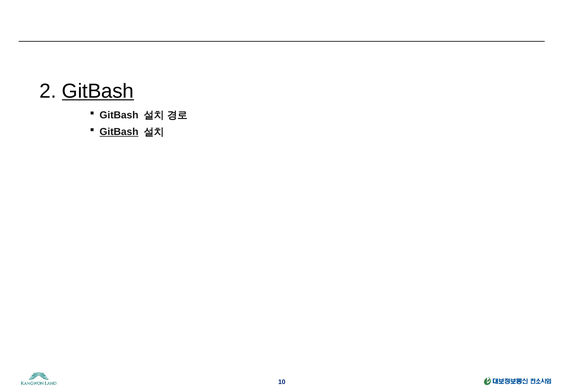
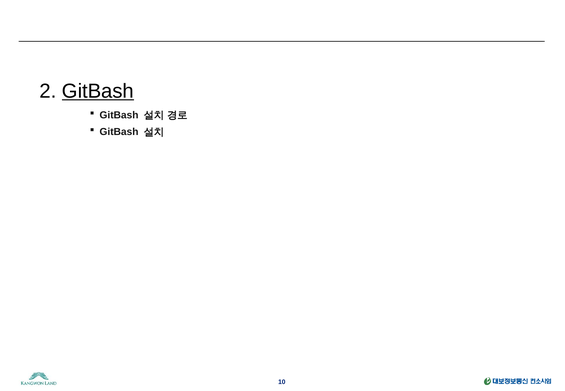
GitBash at (119, 132) underline: present -> none
